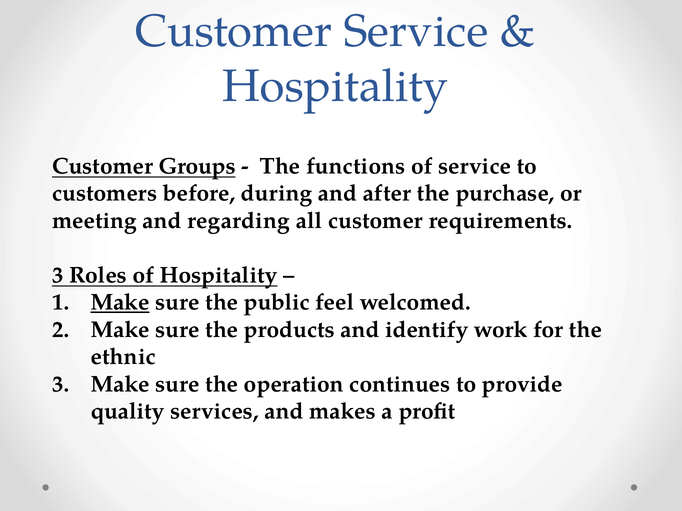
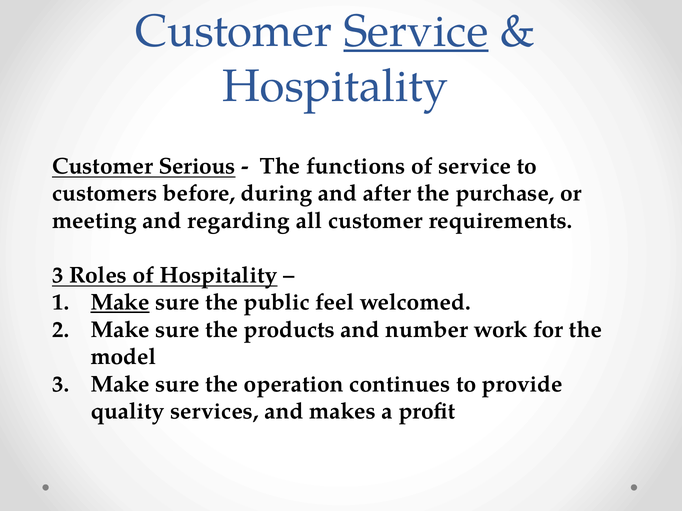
Service at (416, 31) underline: none -> present
Groups: Groups -> Serious
identify: identify -> number
ethnic: ethnic -> model
